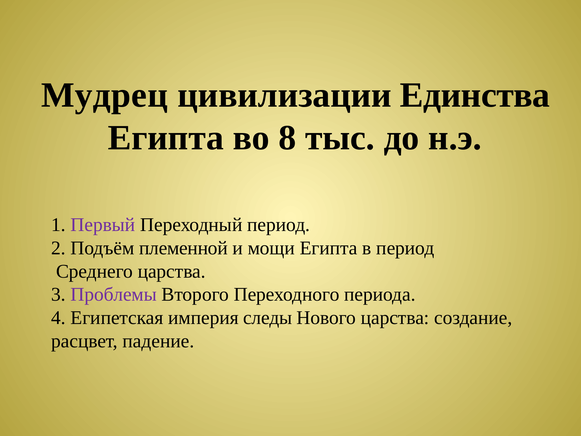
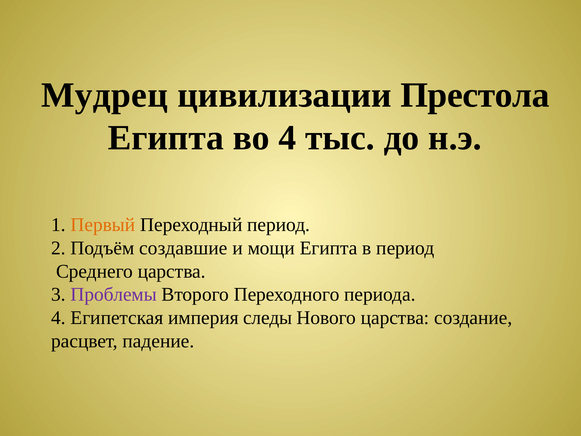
Единства: Единства -> Престола
во 8: 8 -> 4
Первый colour: purple -> orange
племенной: племенной -> создавшие
